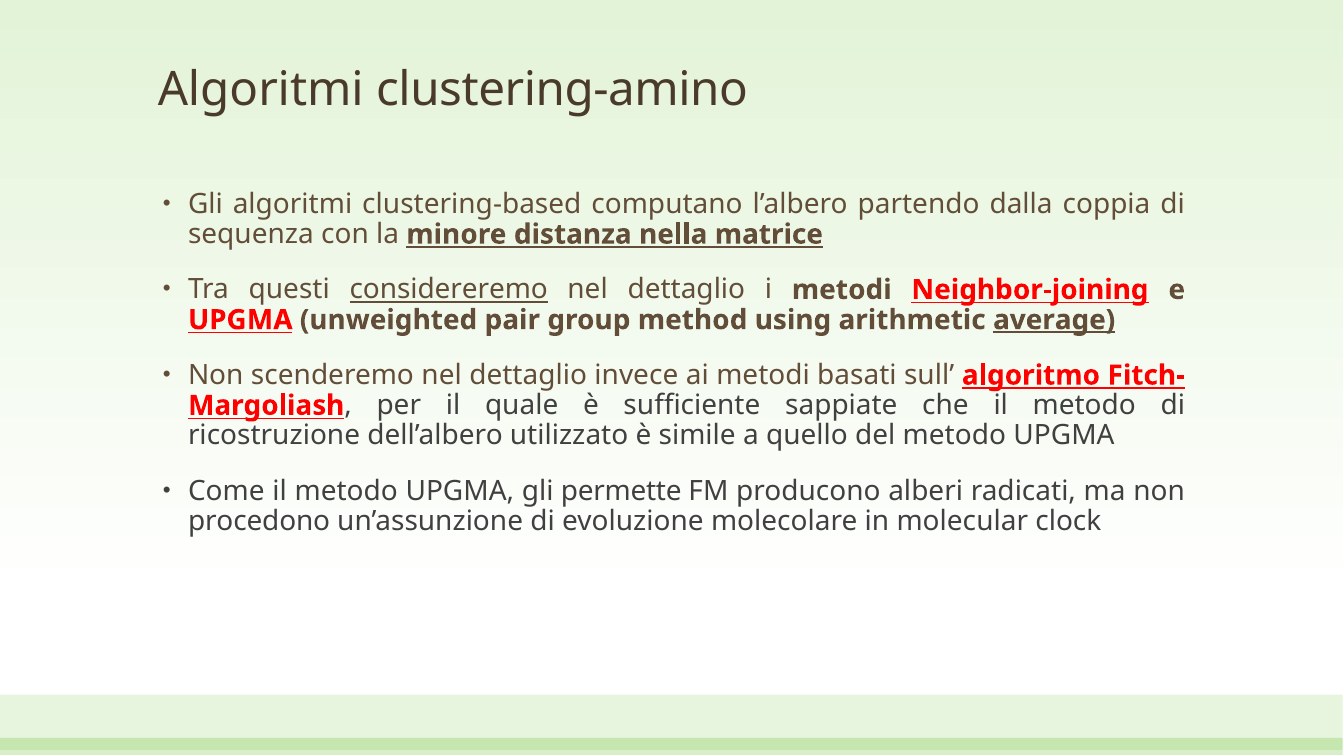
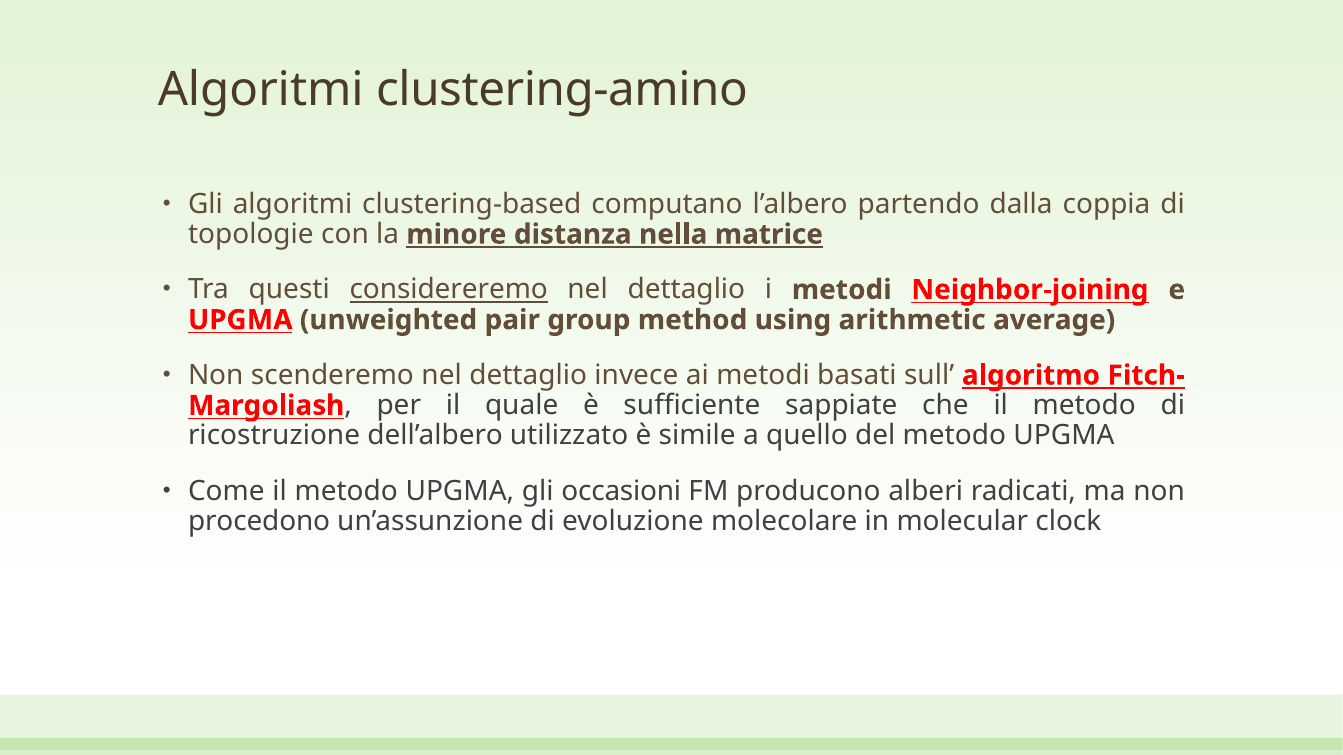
sequenza: sequenza -> topologie
average underline: present -> none
permette: permette -> occasioni
